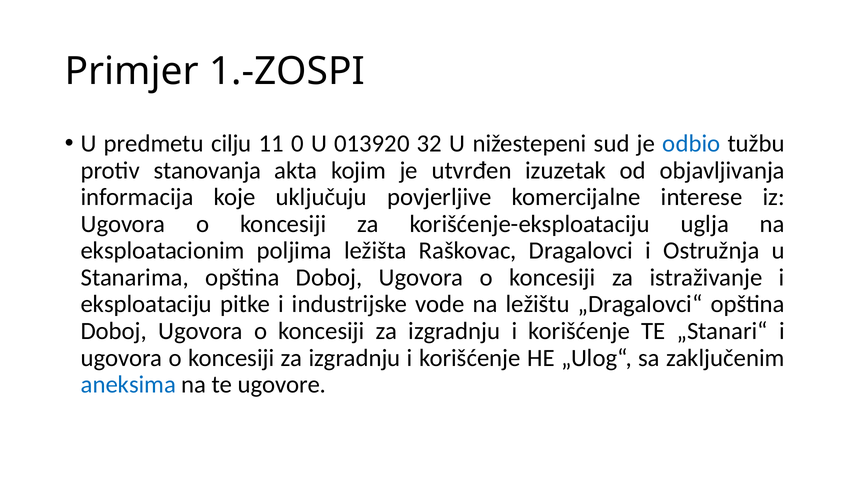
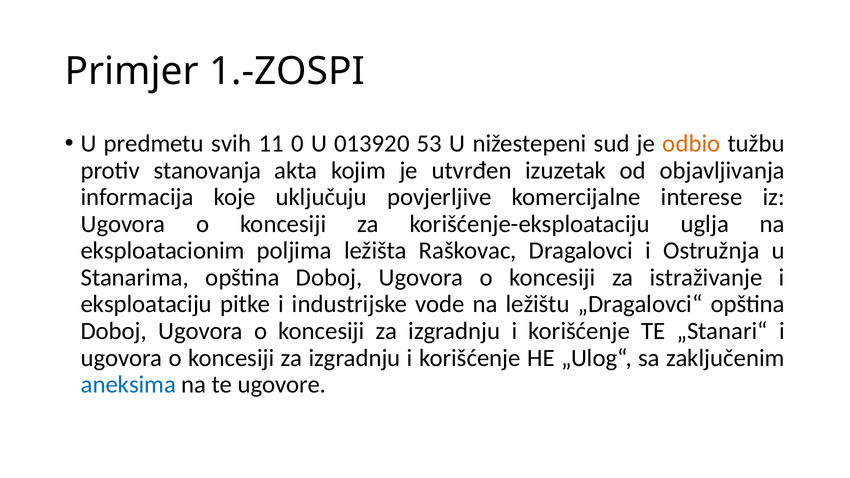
cilju: cilju -> svih
32: 32 -> 53
odbio colour: blue -> orange
